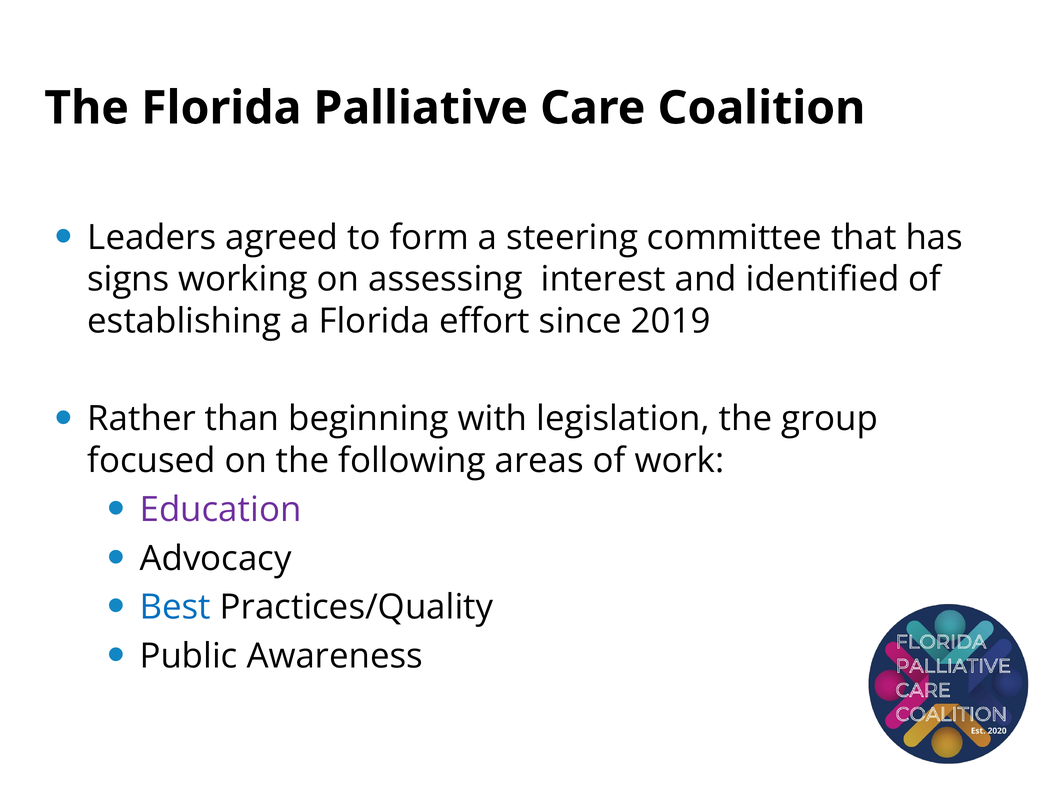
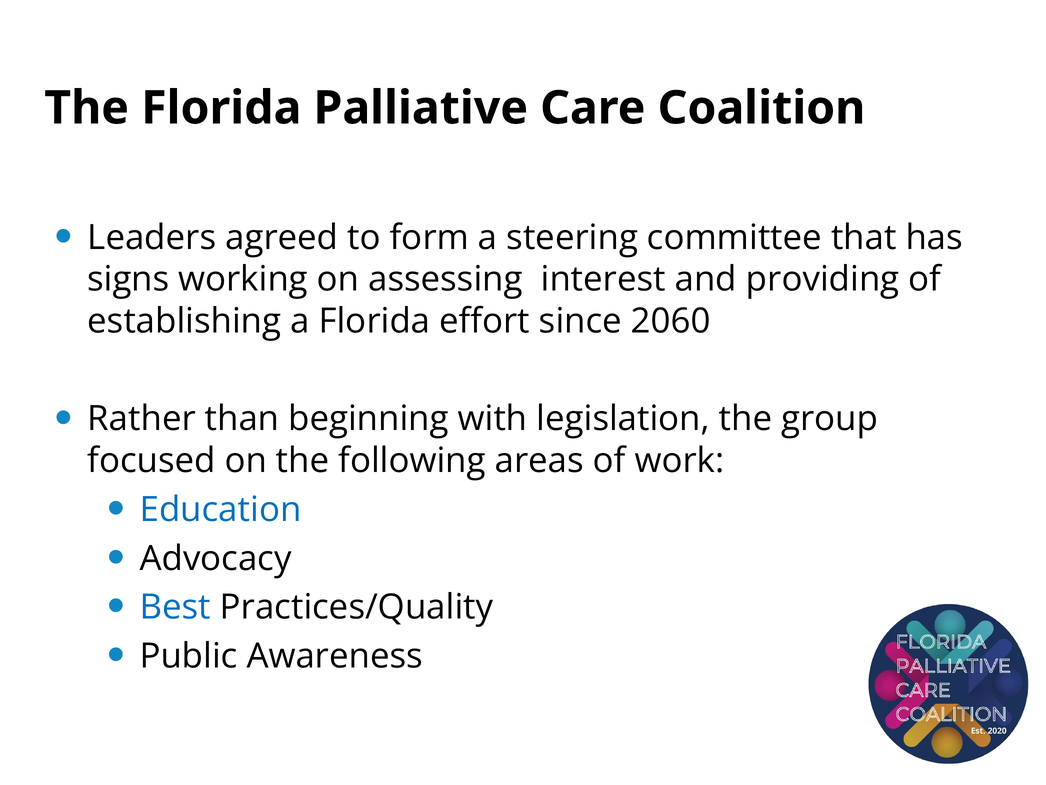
identified: identified -> providing
2019: 2019 -> 2060
Education colour: purple -> blue
